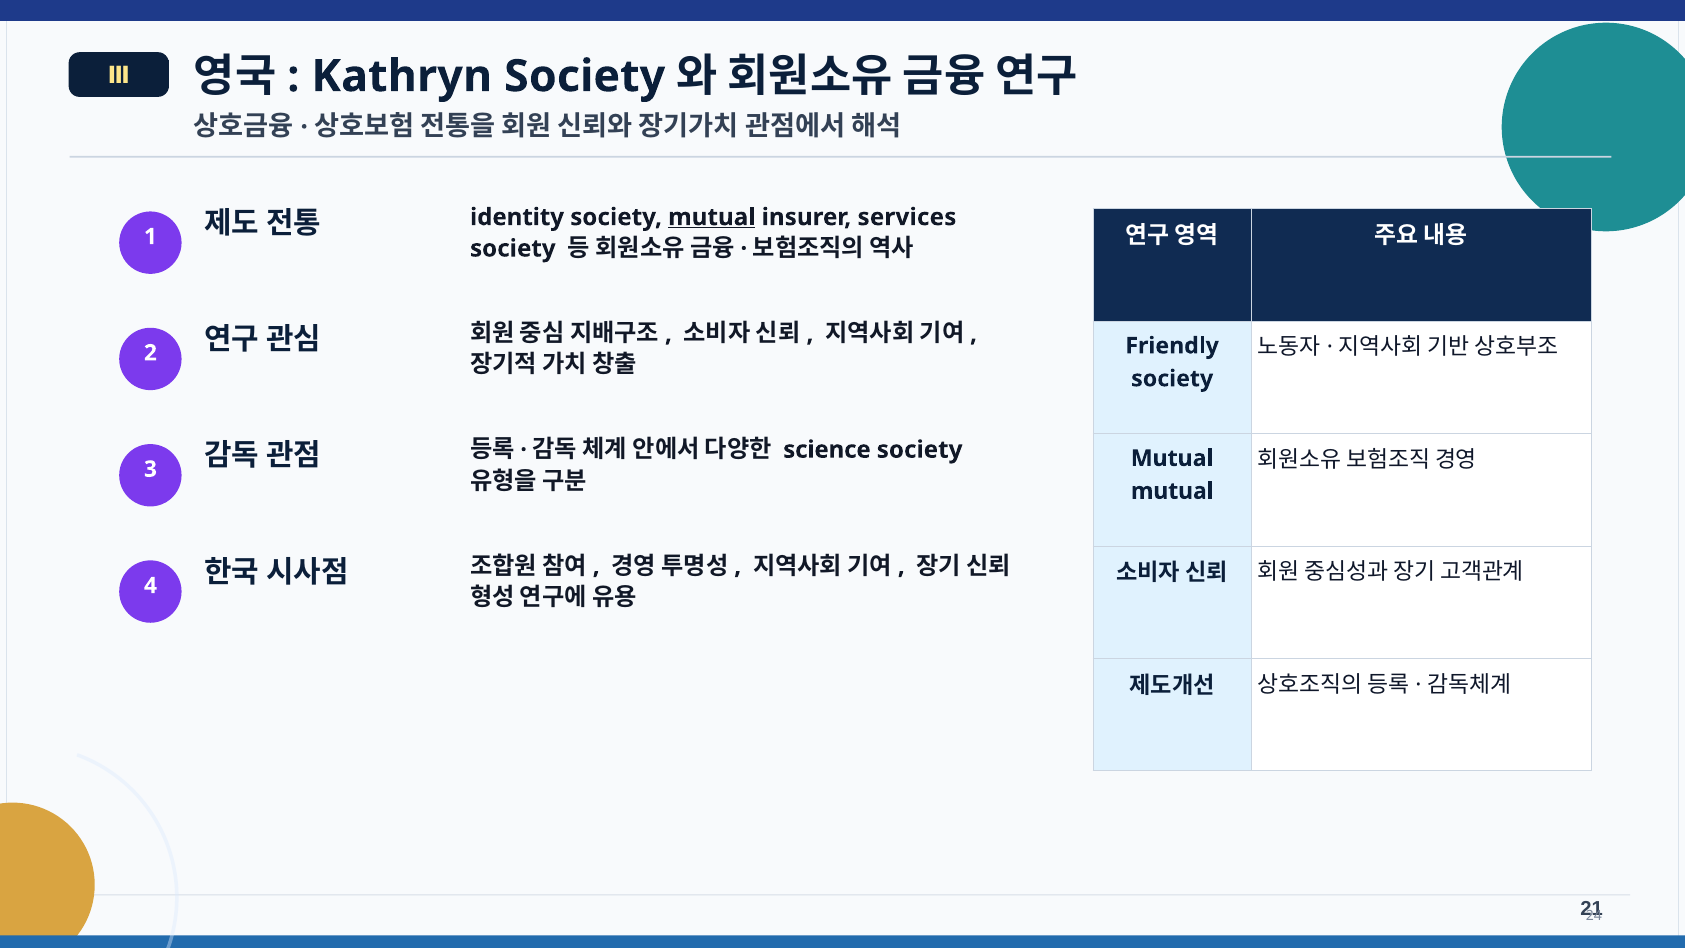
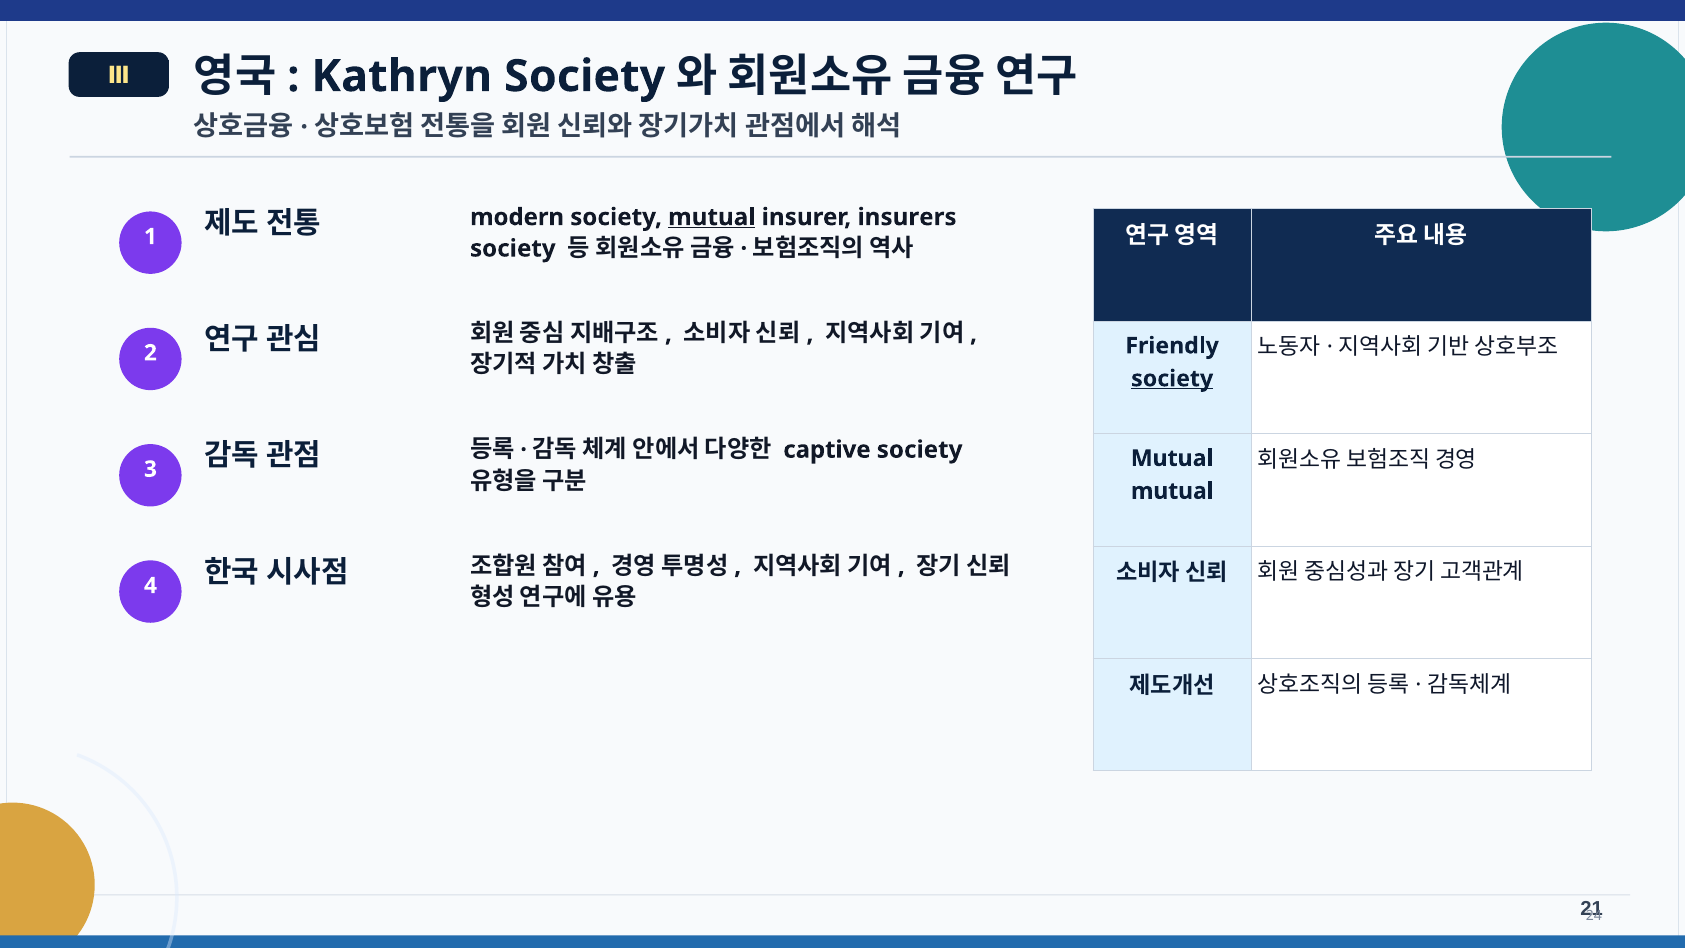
identity: identity -> modern
services: services -> insurers
society at (1172, 379) underline: none -> present
science: science -> captive
